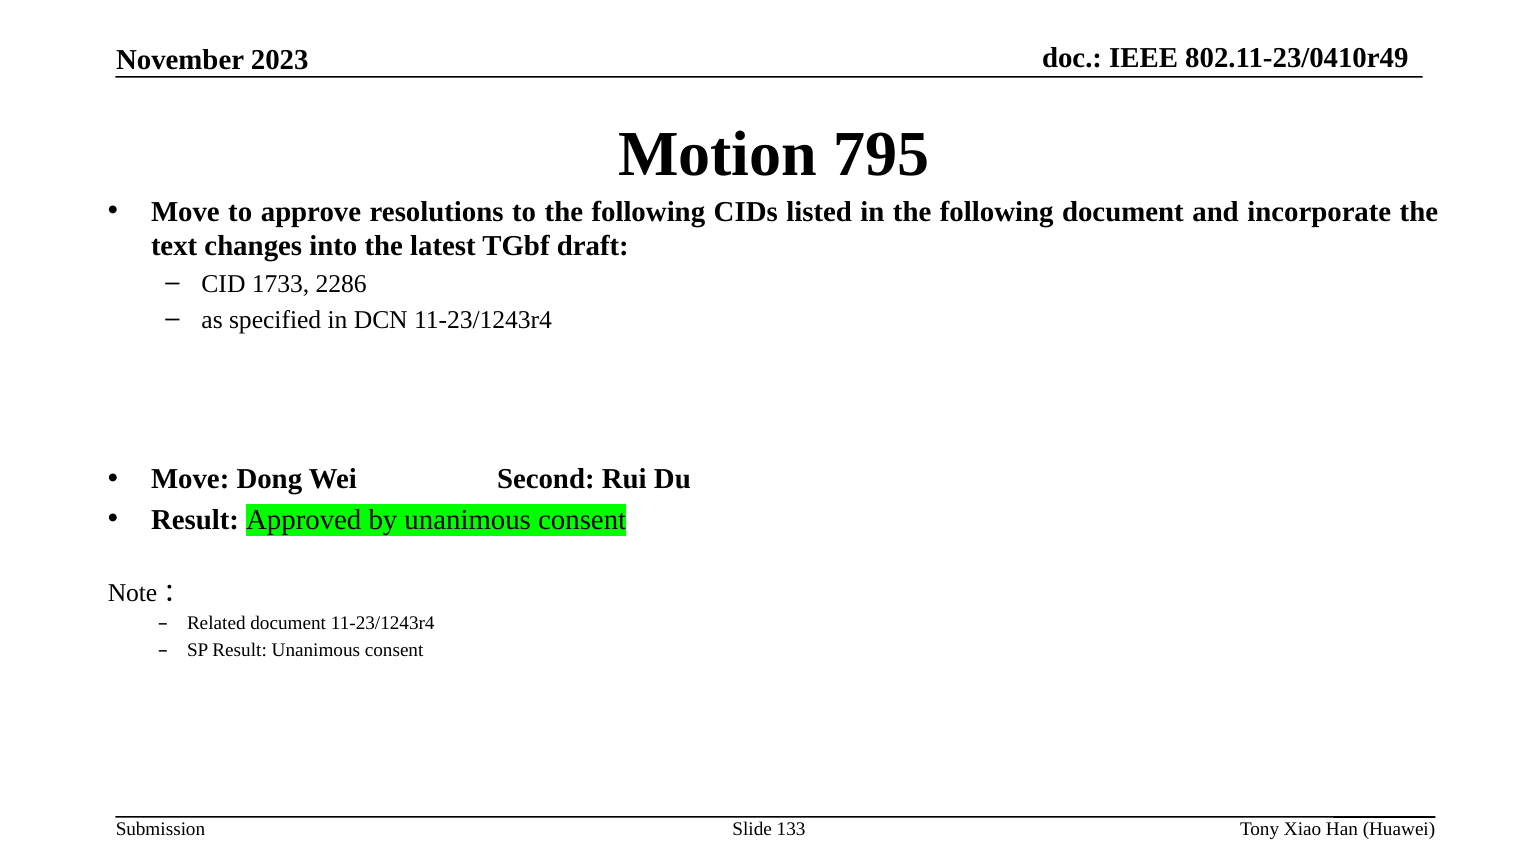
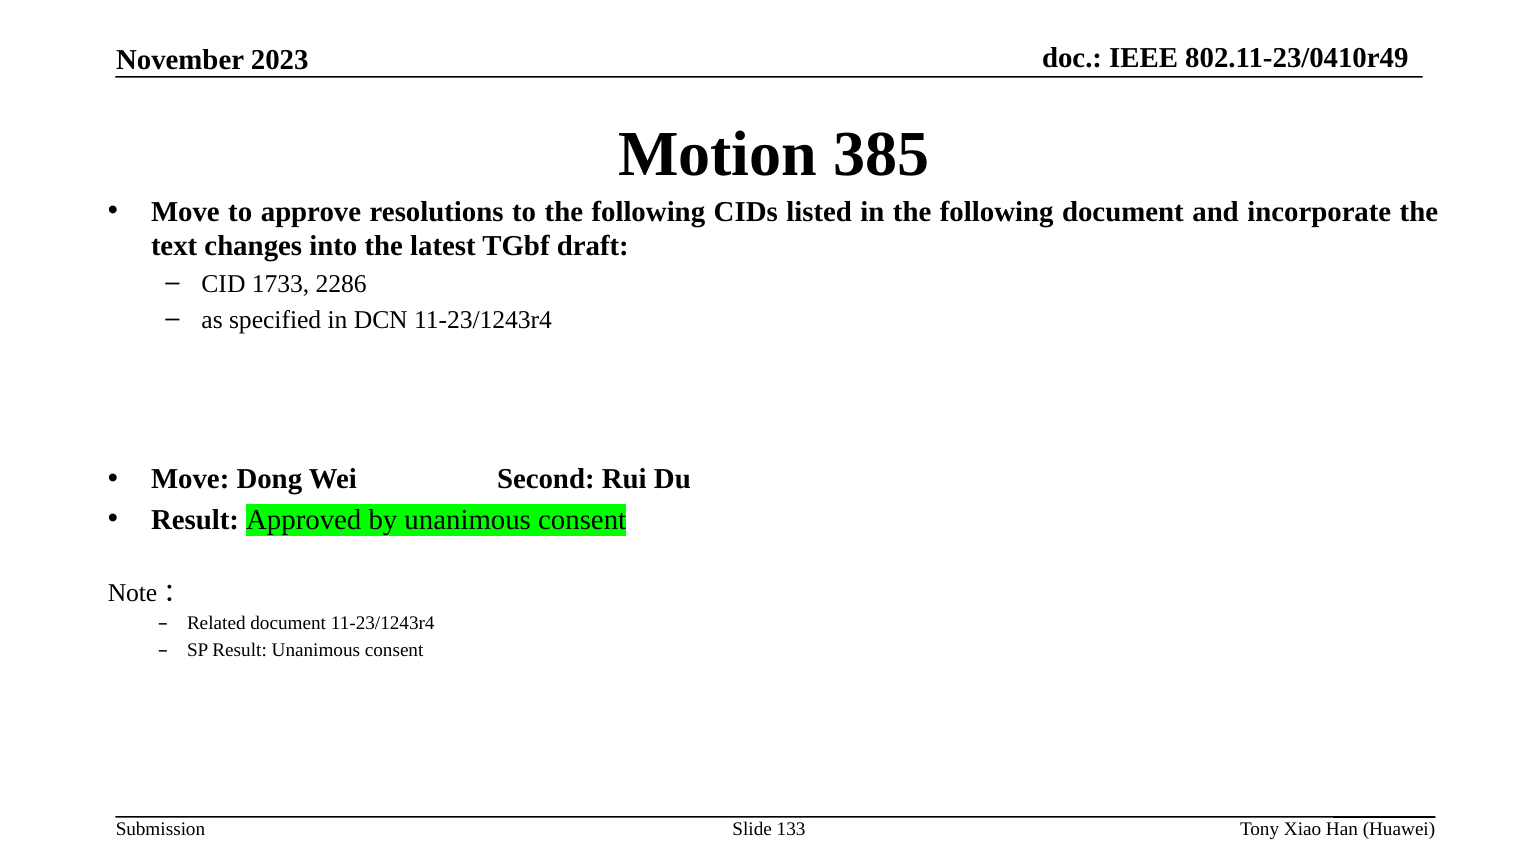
795: 795 -> 385
